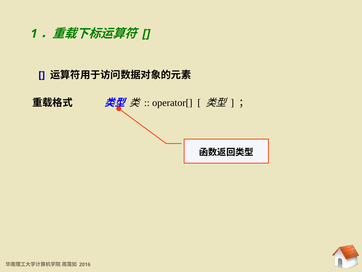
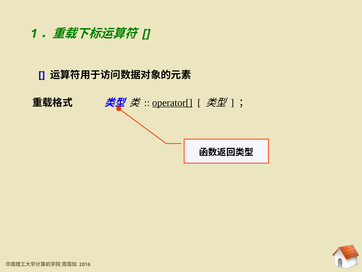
operator[ underline: none -> present
